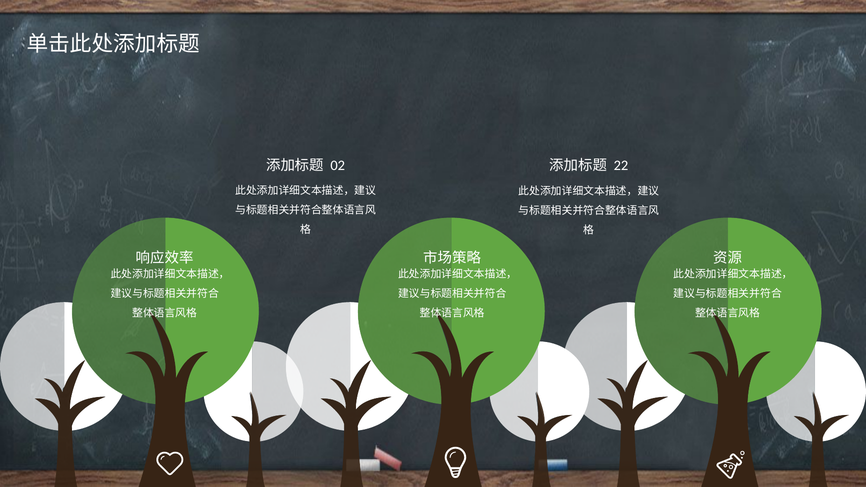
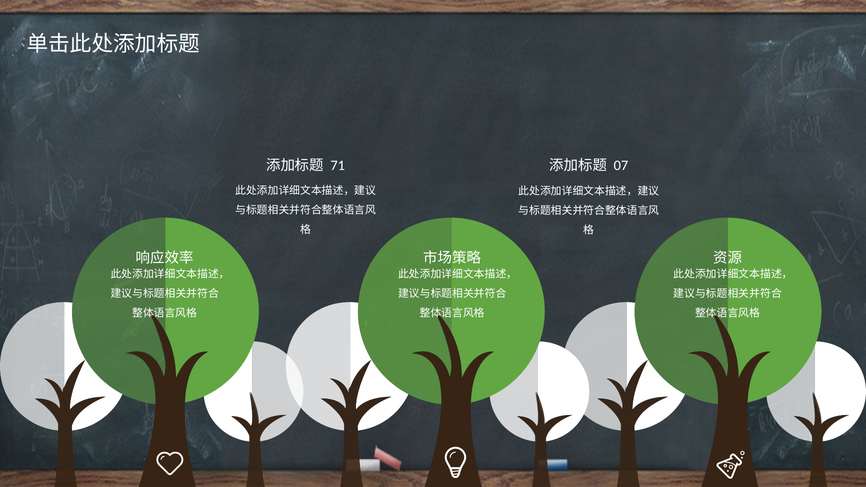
02: 02 -> 71
22: 22 -> 07
